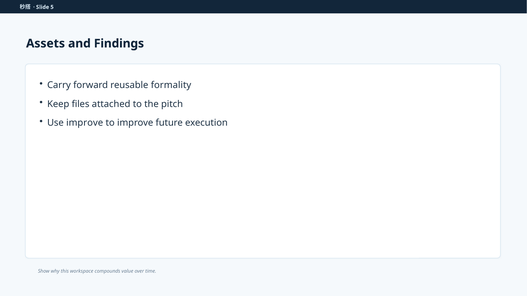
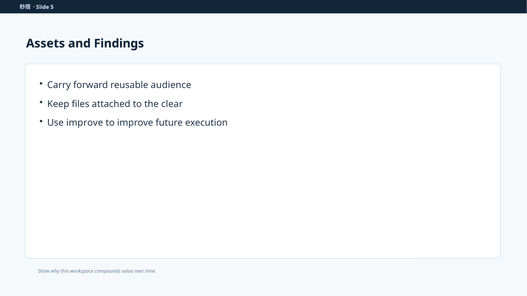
formality: formality -> audience
pitch: pitch -> clear
